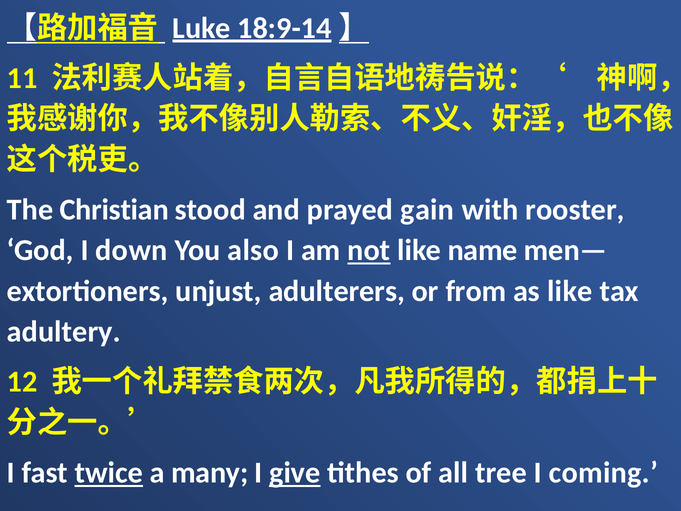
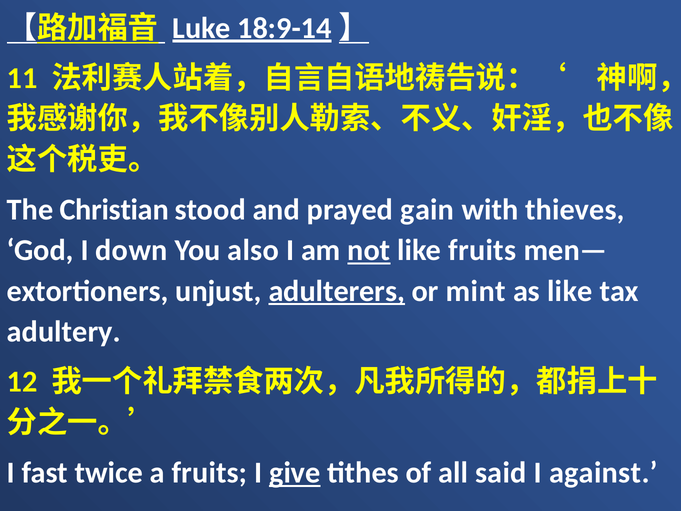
rooster: rooster -> thieves
like name: name -> fruits
adulterers underline: none -> present
from: from -> mint
twice underline: present -> none
a many: many -> fruits
tree: tree -> said
coming: coming -> against
